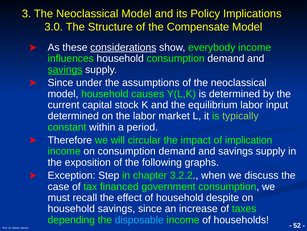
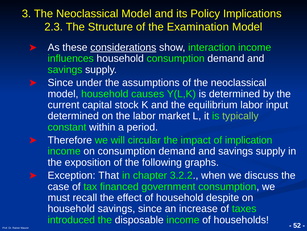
3.0: 3.0 -> 2.3
Compensate: Compensate -> Examination
everybody: everybody -> interaction
savings at (65, 69) underline: present -> none
Step: Step -> That
depending: depending -> introduced
disposable colour: light blue -> white
